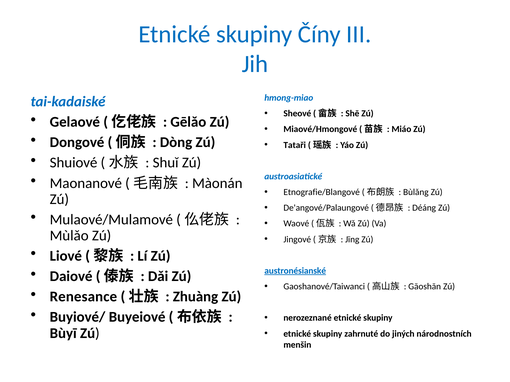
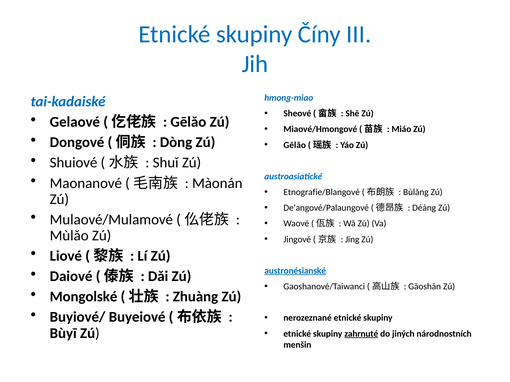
Tataři at (295, 145): Tataři -> Gēlǎo
Renesance: Renesance -> Mongolské
zahrnuté underline: none -> present
